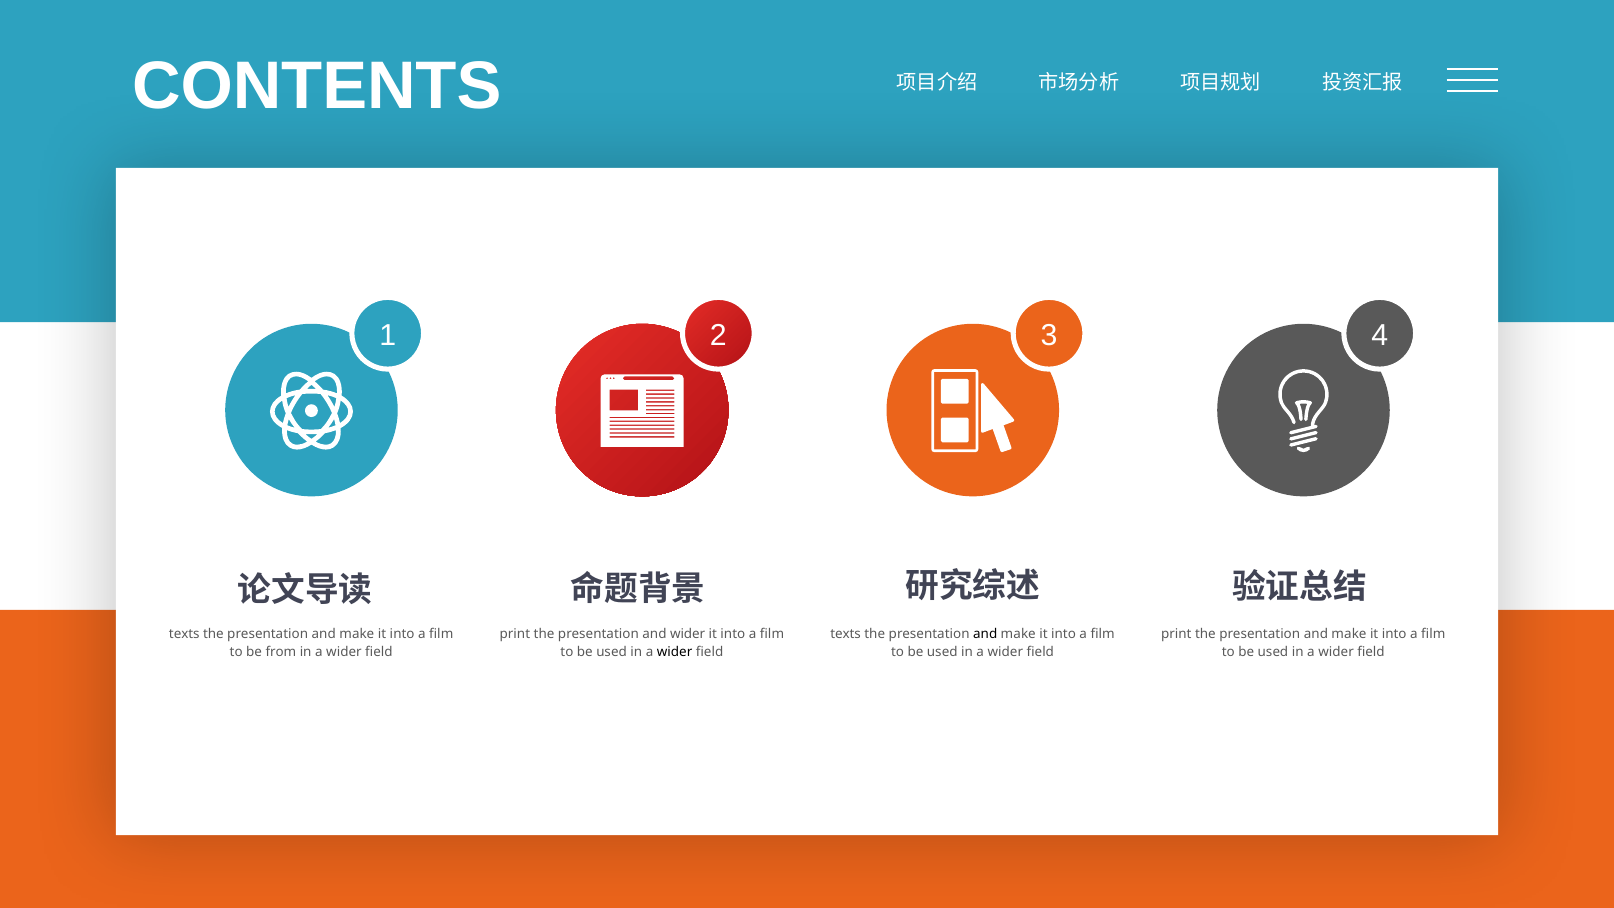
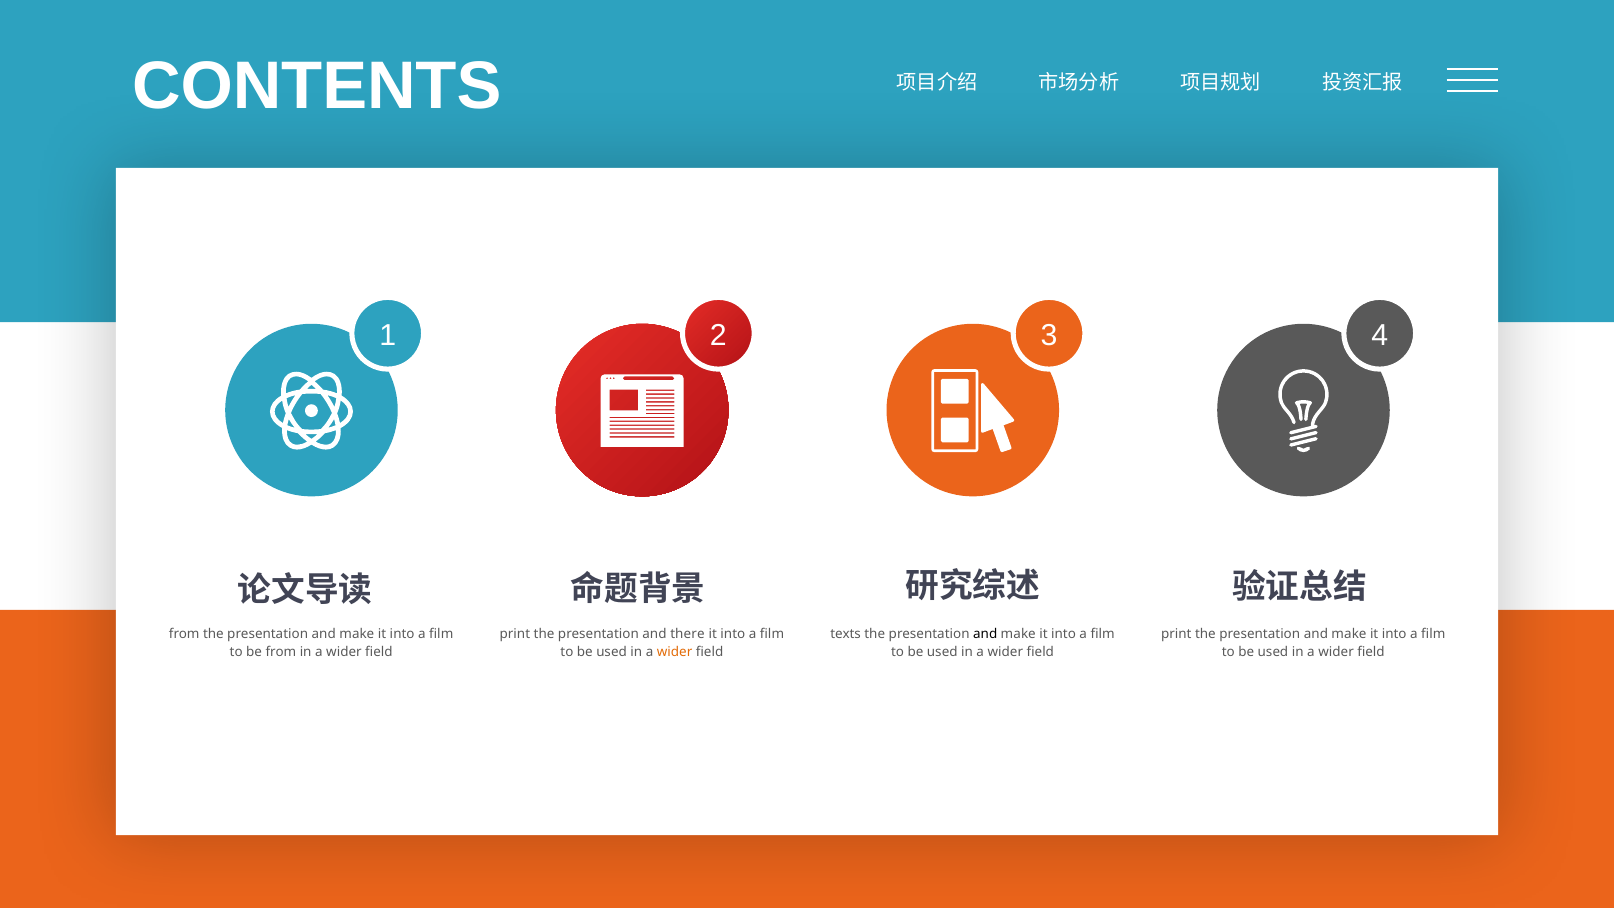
texts at (184, 634): texts -> from
and wider: wider -> there
wider at (675, 652) colour: black -> orange
